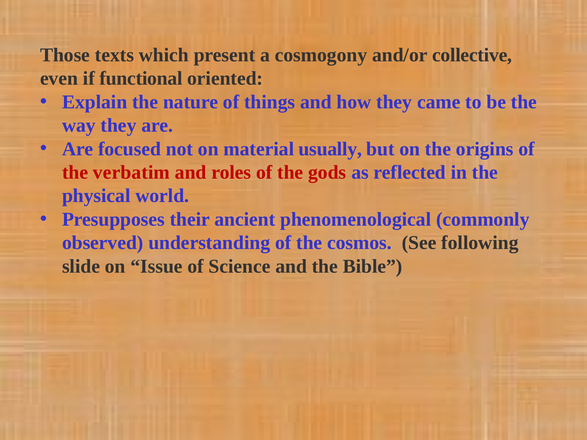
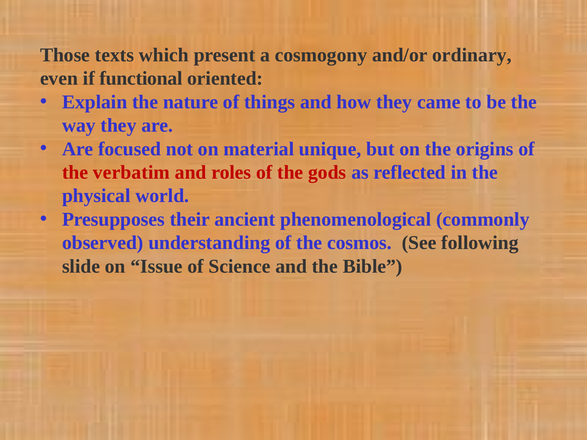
collective: collective -> ordinary
usually: usually -> unique
